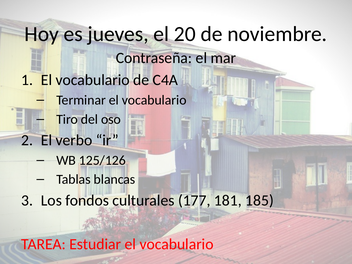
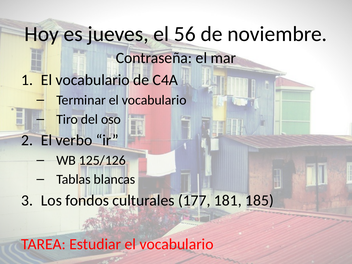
20: 20 -> 56
